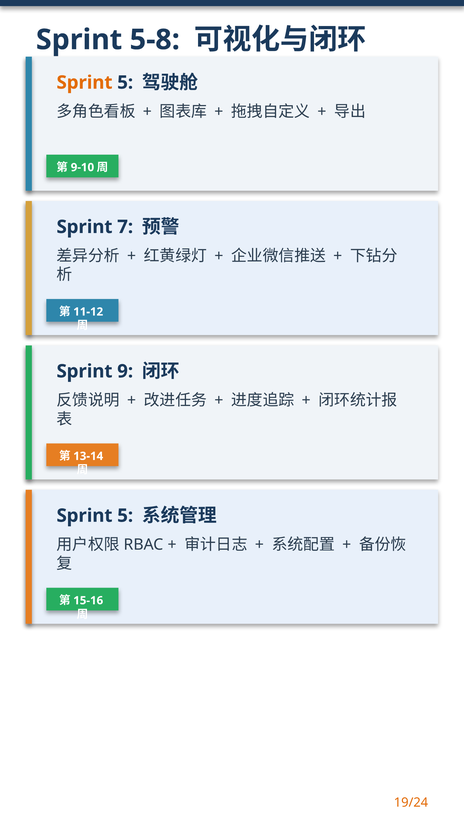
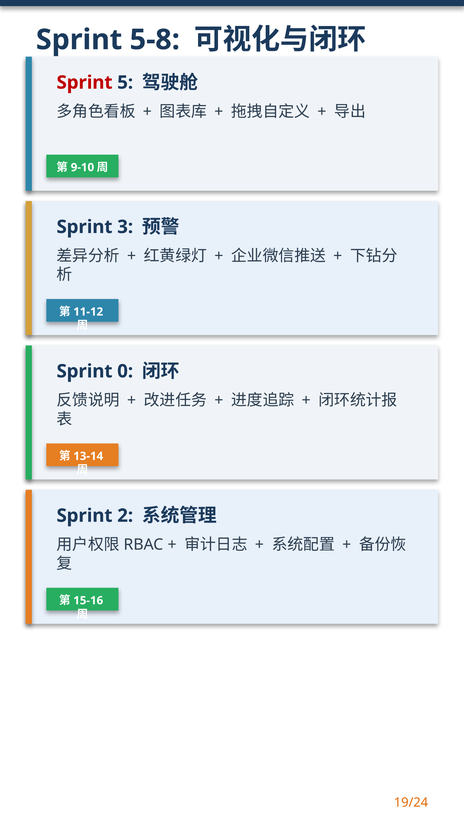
Sprint at (85, 83) colour: orange -> red
7: 7 -> 3
9: 9 -> 0
5 at (125, 516): 5 -> 2
